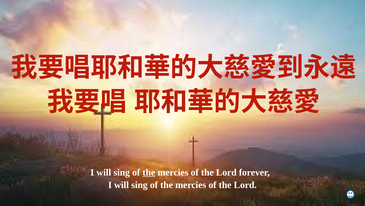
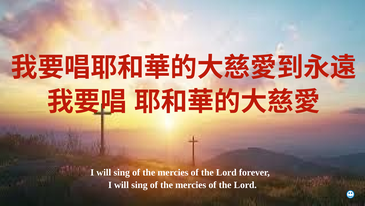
the at (149, 172) underline: present -> none
